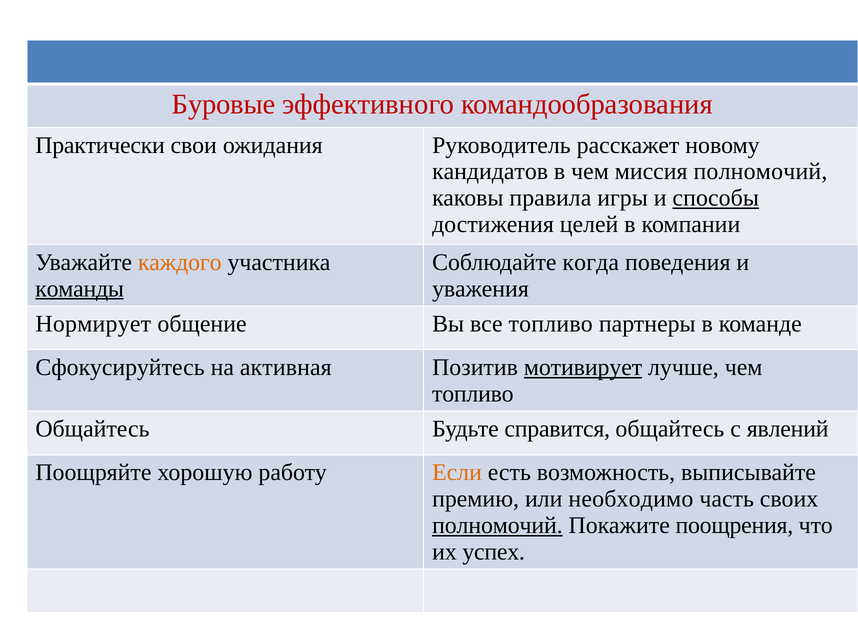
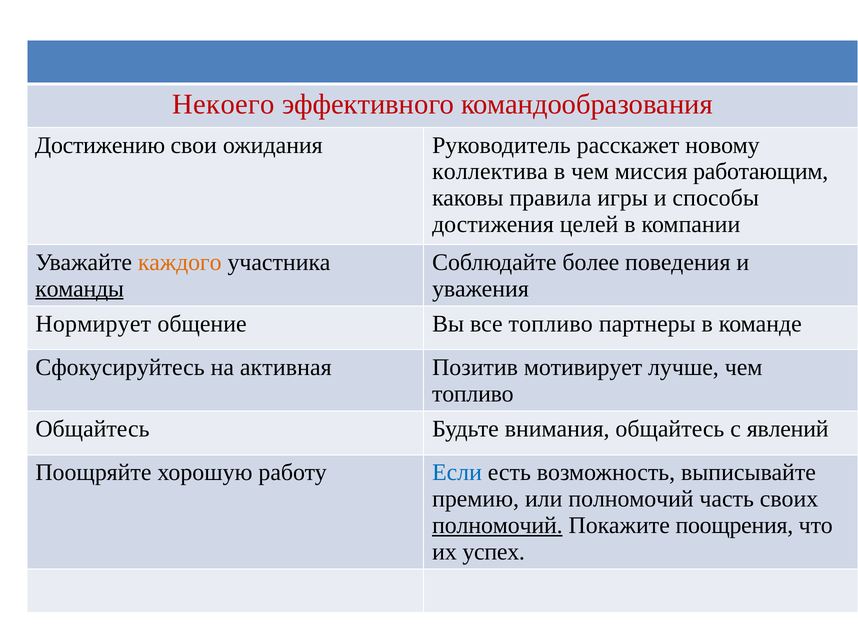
Буровые: Буровые -> Некоего
Практически: Практически -> Достижению
кандидатов: кандидатов -> коллектива
миссия полномочий: полномочий -> работающим
способы underline: present -> none
когда: когда -> более
мотивирует underline: present -> none
справится: справится -> внимания
Если colour: orange -> blue
или необходимо: необходимо -> полномочий
